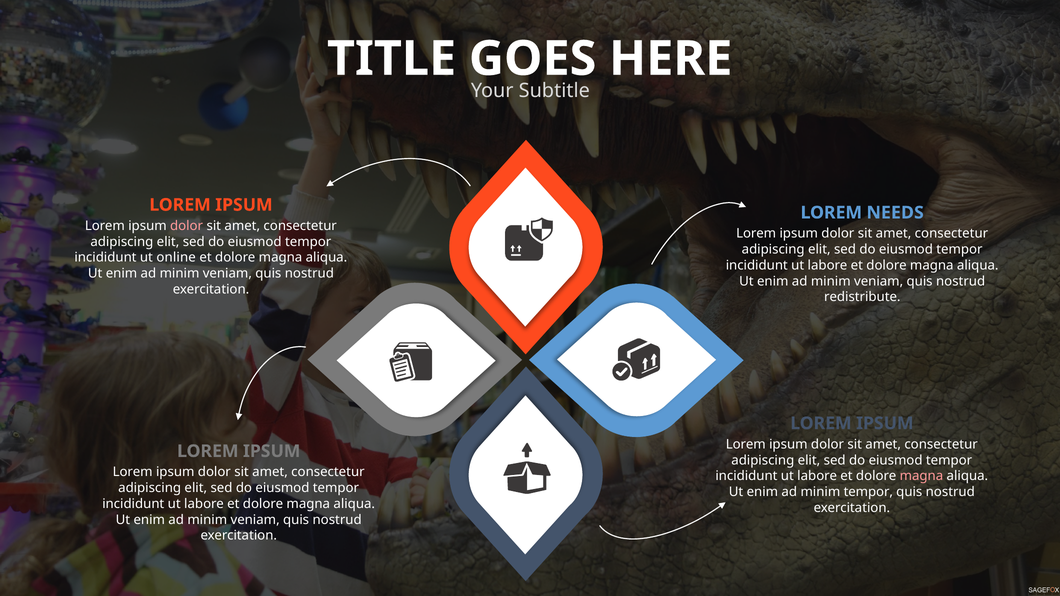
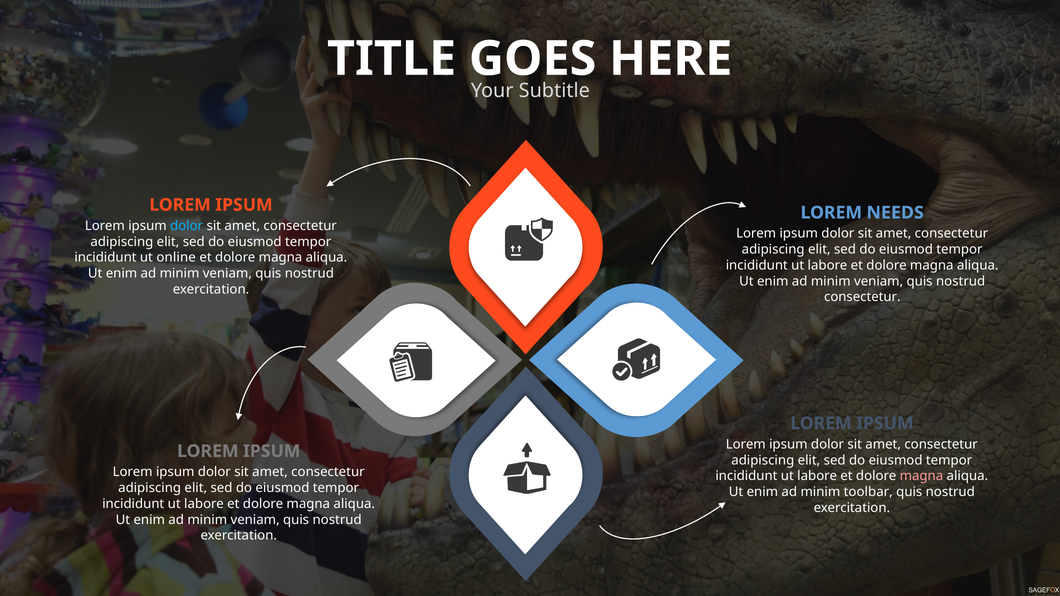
dolor at (187, 226) colour: pink -> light blue
redistribute at (862, 297): redistribute -> consectetur
minim tempor: tempor -> toolbar
